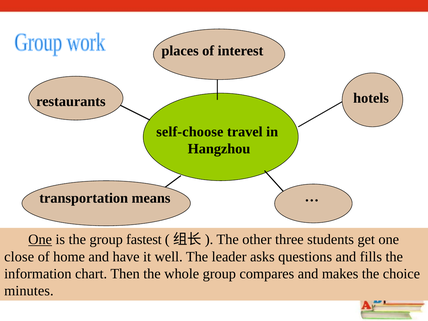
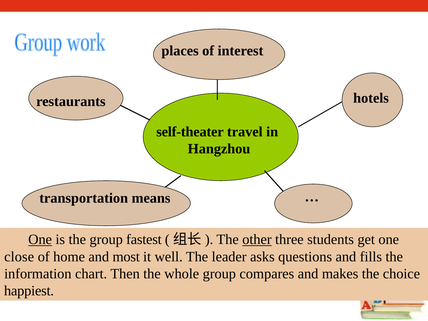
self-choose: self-choose -> self-theater
other underline: none -> present
have: have -> most
minutes: minutes -> happiest
